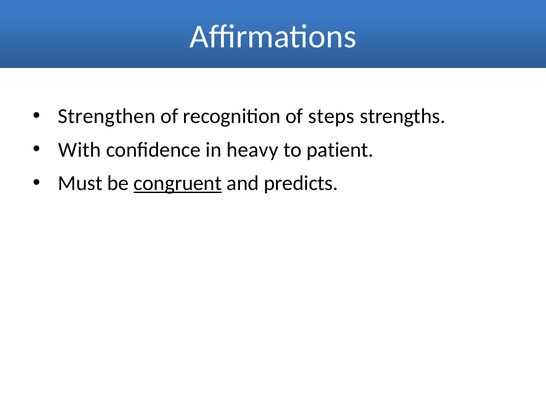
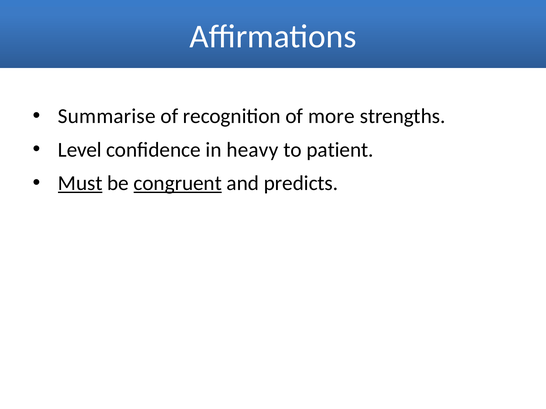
Strengthen: Strengthen -> Summarise
steps: steps -> more
With: With -> Level
Must underline: none -> present
